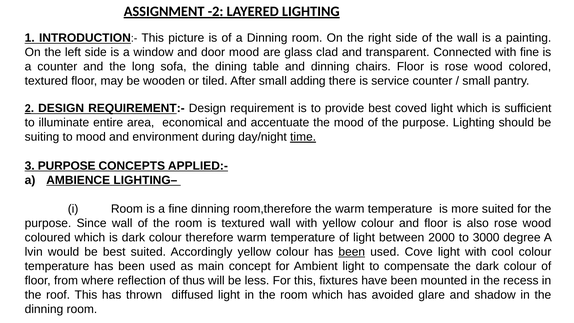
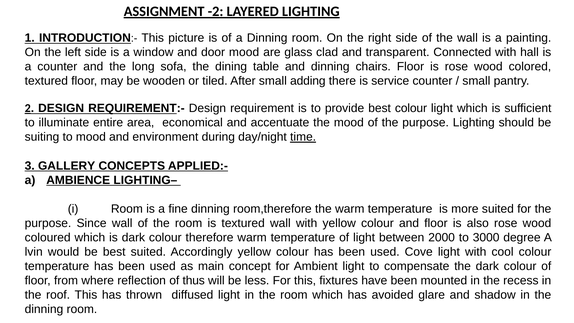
with fine: fine -> hall
best coved: coved -> colour
3 PURPOSE: PURPOSE -> GALLERY
been at (352, 252) underline: present -> none
